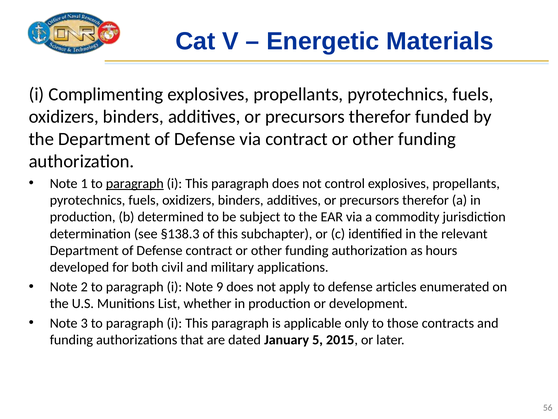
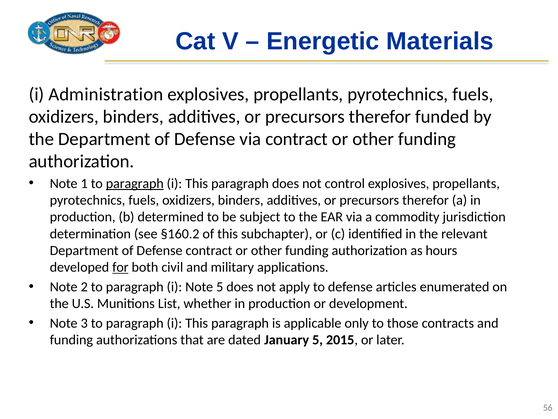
Complimenting: Complimenting -> Administration
§138.3: §138.3 -> §160.2
for underline: none -> present
Note 9: 9 -> 5
